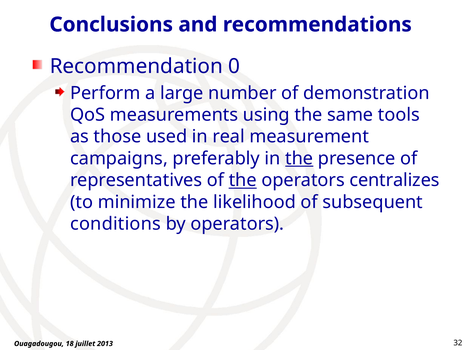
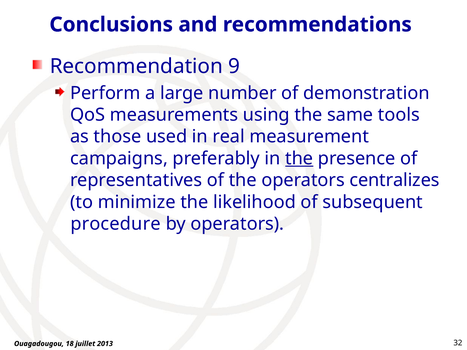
0: 0 -> 9
the at (243, 180) underline: present -> none
conditions: conditions -> procedure
